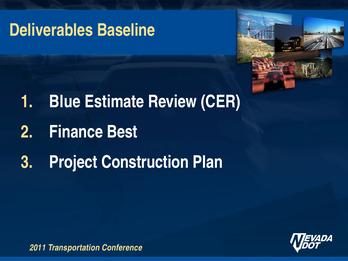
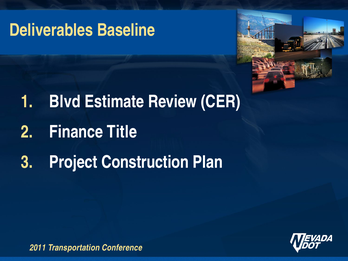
Blue: Blue -> Blvd
Best: Best -> Title
